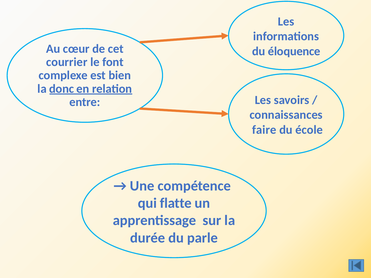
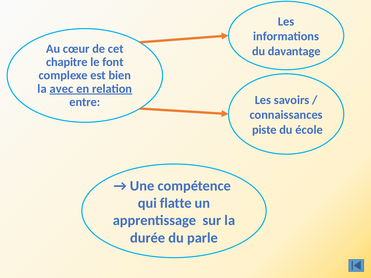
éloquence: éloquence -> davantage
courrier: courrier -> chapitre
donc: donc -> avec
faire: faire -> piste
